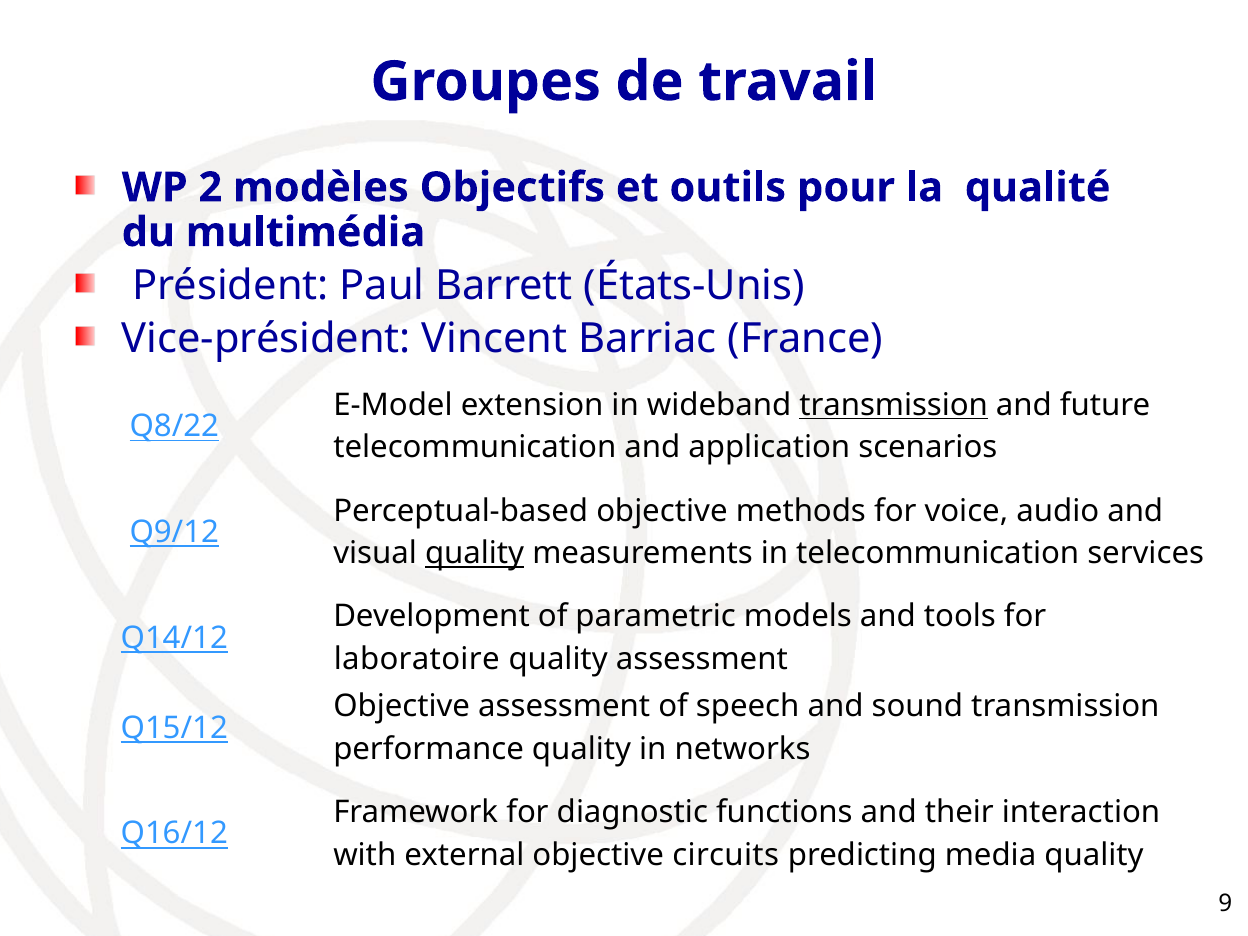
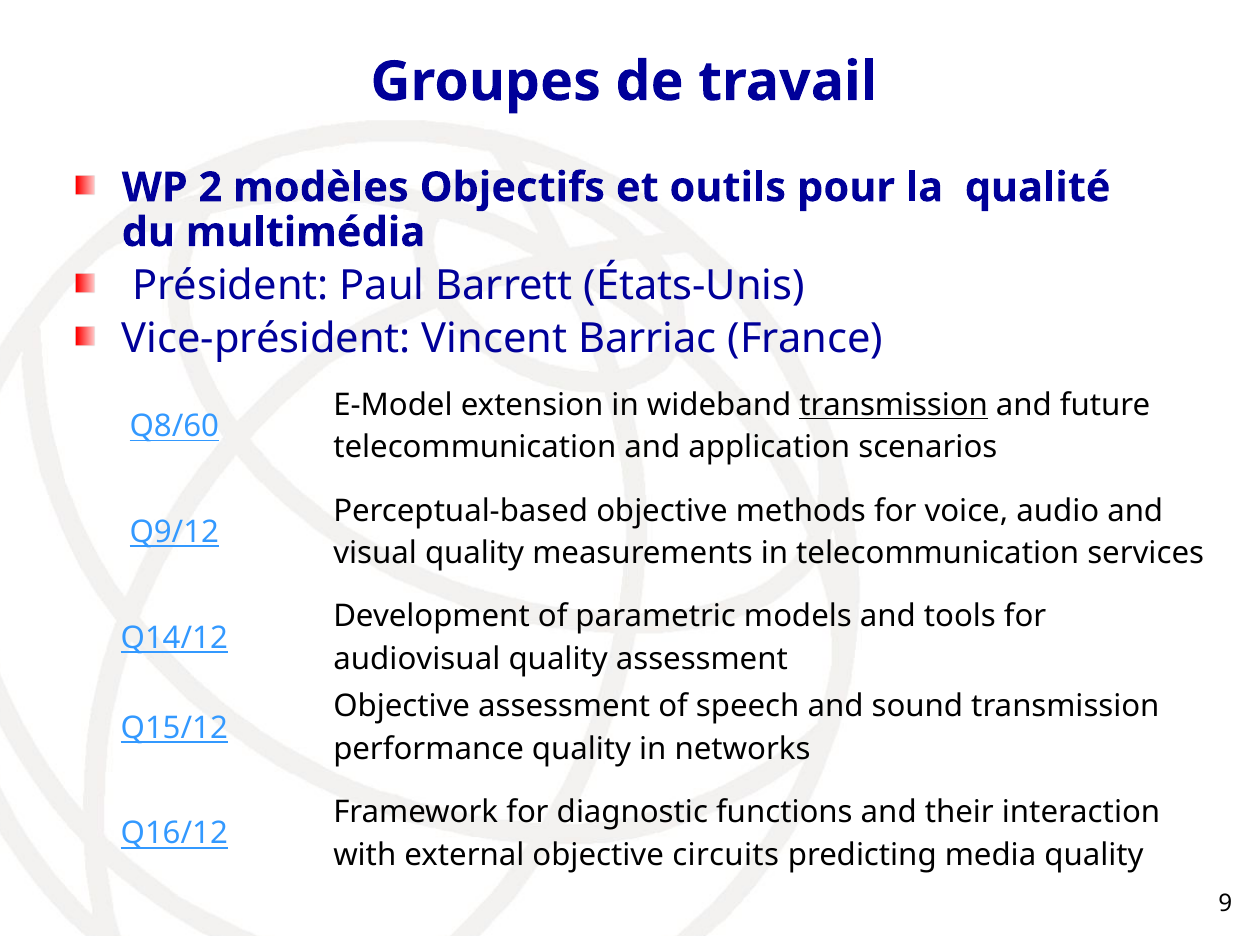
Q8/22: Q8/22 -> Q8/60
quality at (475, 553) underline: present -> none
laboratoire: laboratoire -> audiovisual
